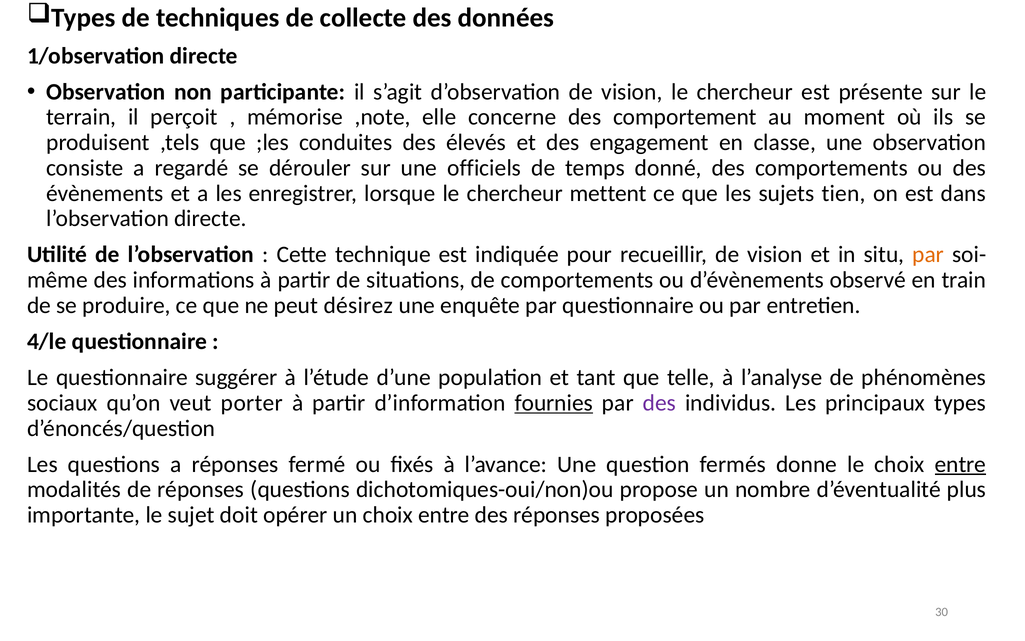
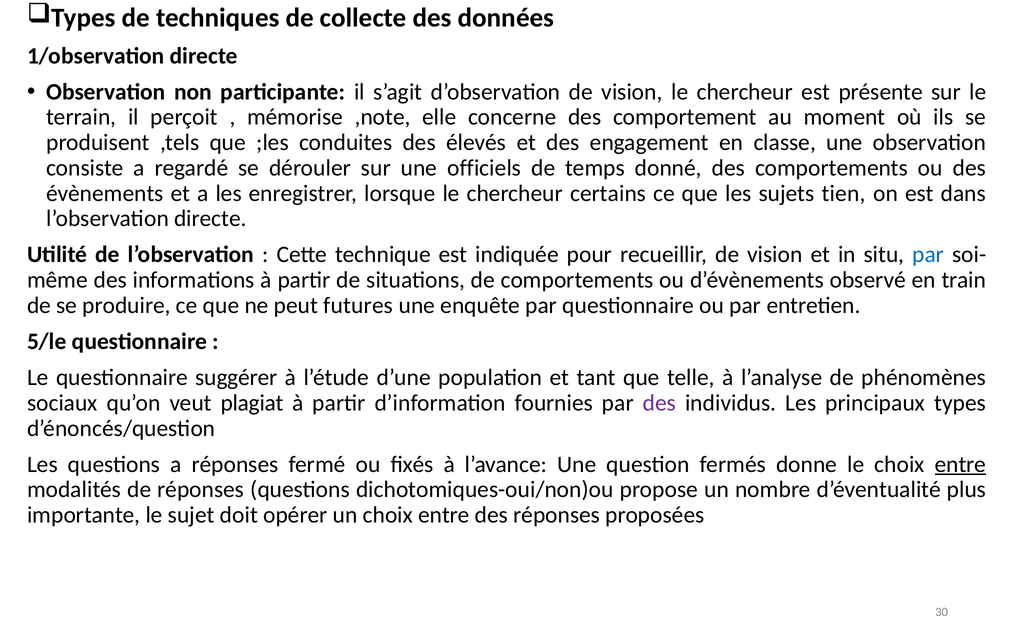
mettent: mettent -> certains
par at (928, 255) colour: orange -> blue
désirez: désirez -> futures
4/le: 4/le -> 5/le
porter: porter -> plagiat
fournies underline: present -> none
